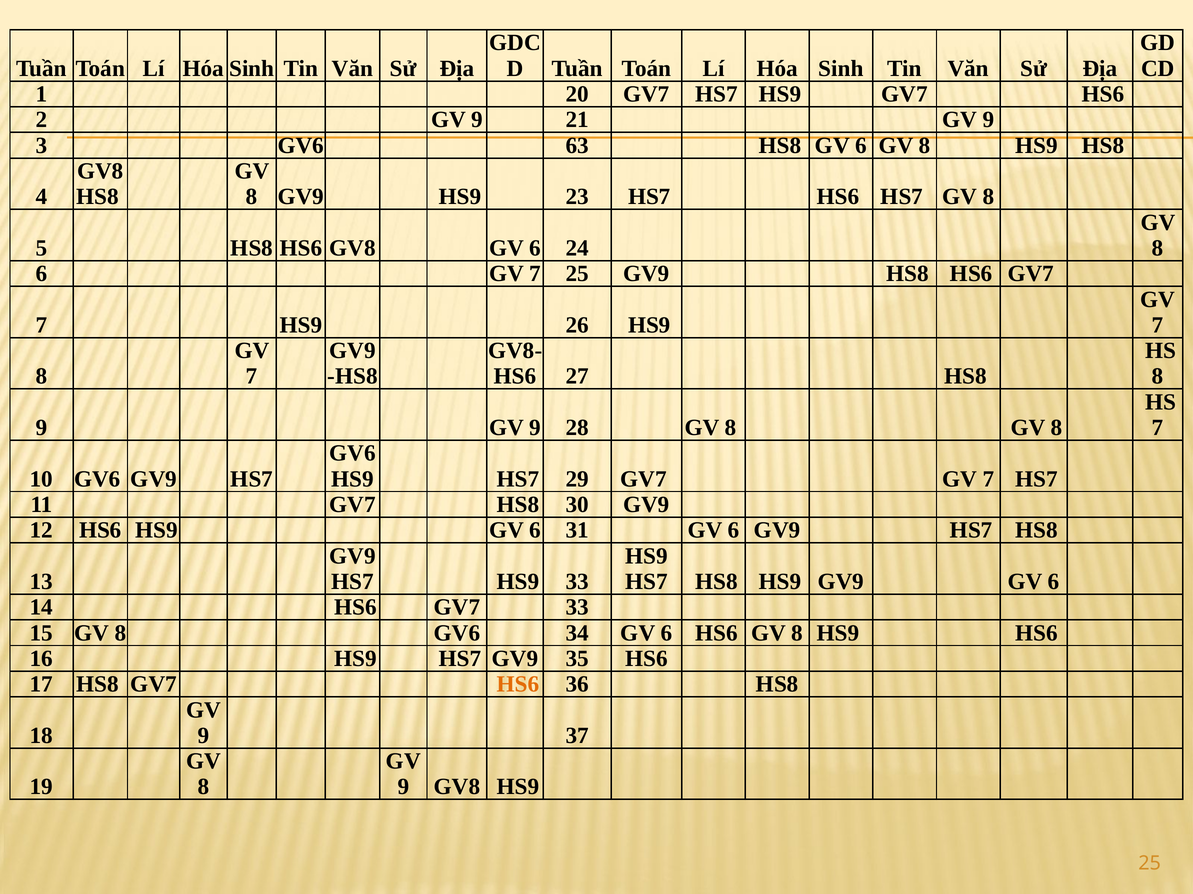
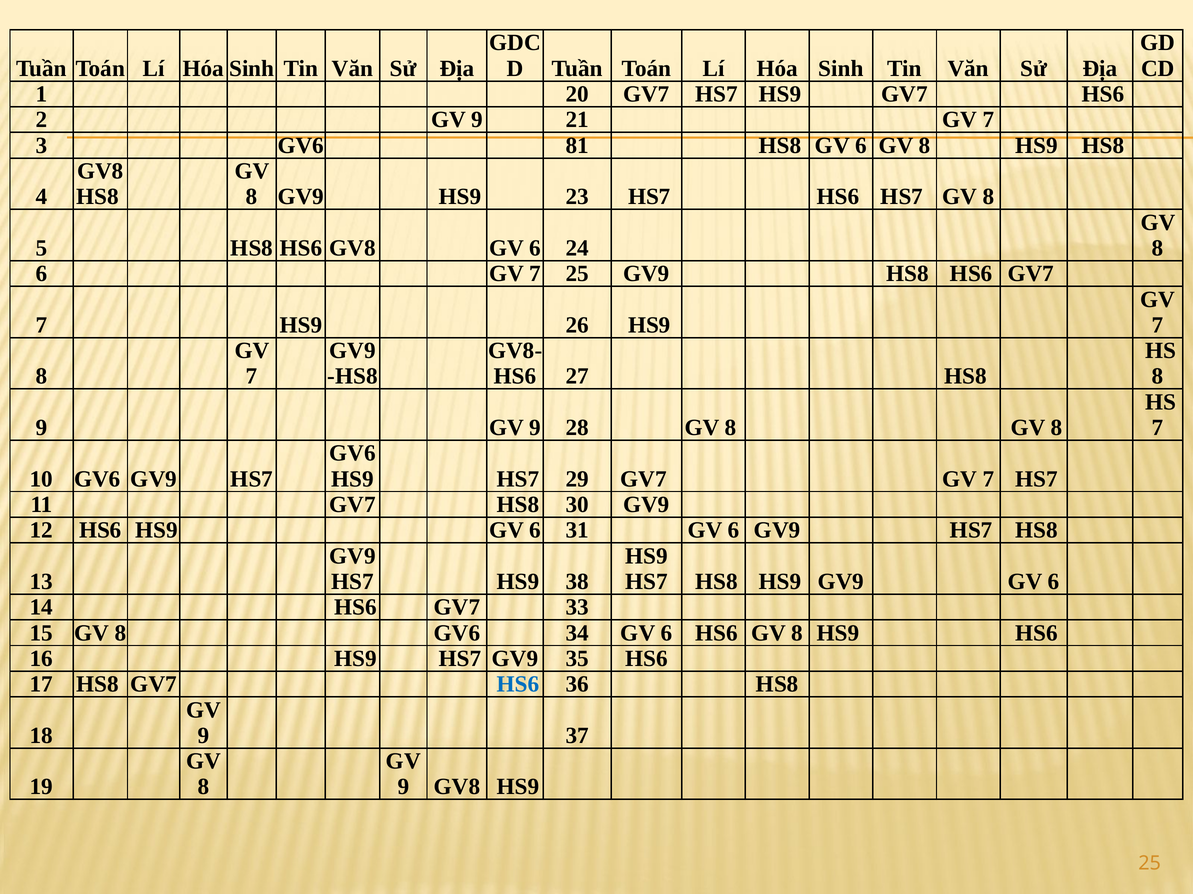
21 GV 9: 9 -> 7
63: 63 -> 81
HS9 33: 33 -> 38
HS6 at (518, 685) colour: orange -> blue
